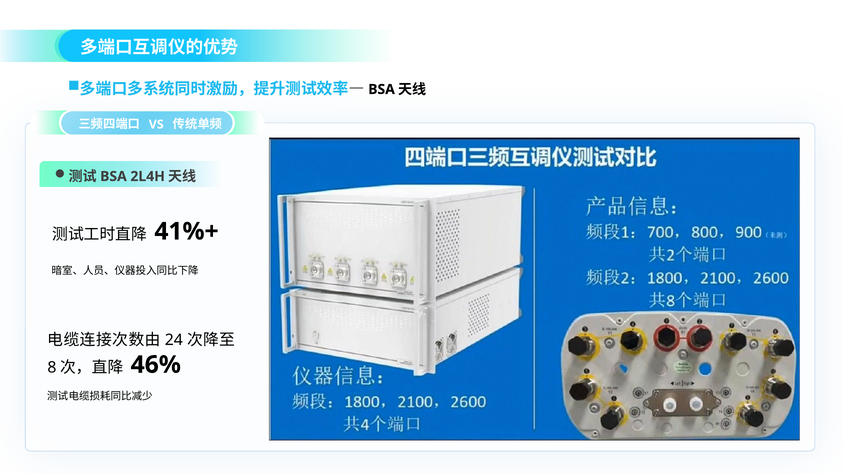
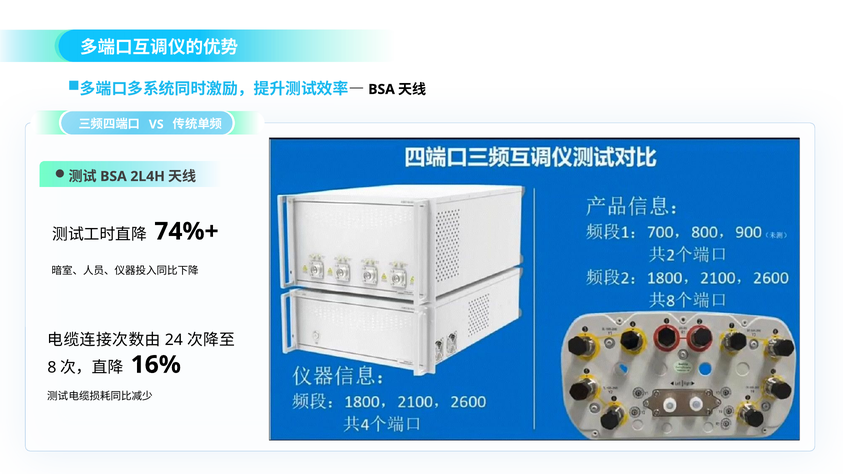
41%+: 41%+ -> 74%+
46%: 46% -> 16%
